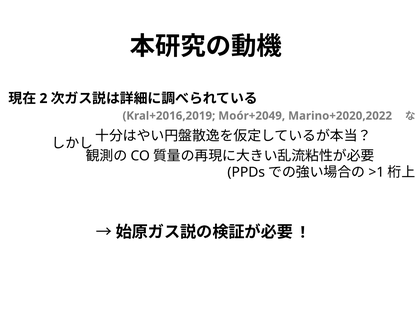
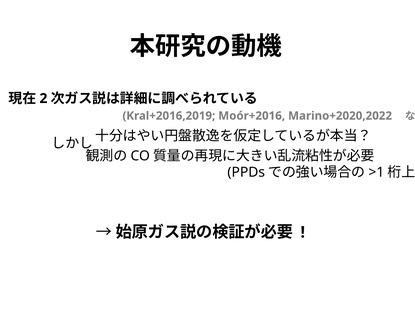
Moór+2049: Moór+2049 -> Moór+2016
